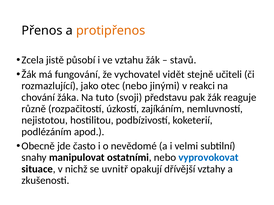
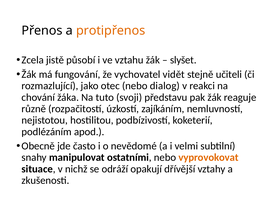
stavů: stavů -> slyšet
jinými: jinými -> dialog
vyprovokovat colour: blue -> orange
uvnitř: uvnitř -> odráží
